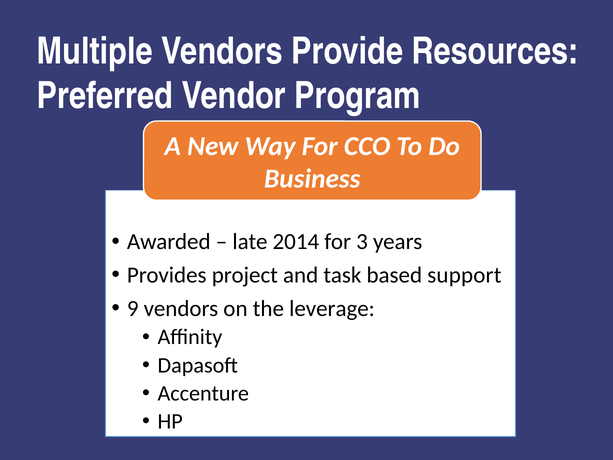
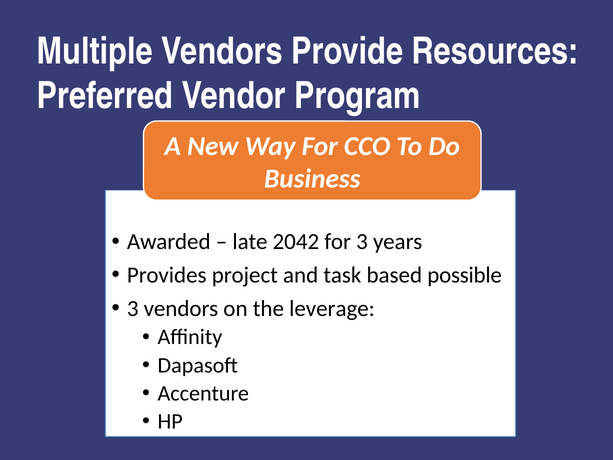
2014: 2014 -> 2042
support: support -> possible
9 at (133, 308): 9 -> 3
